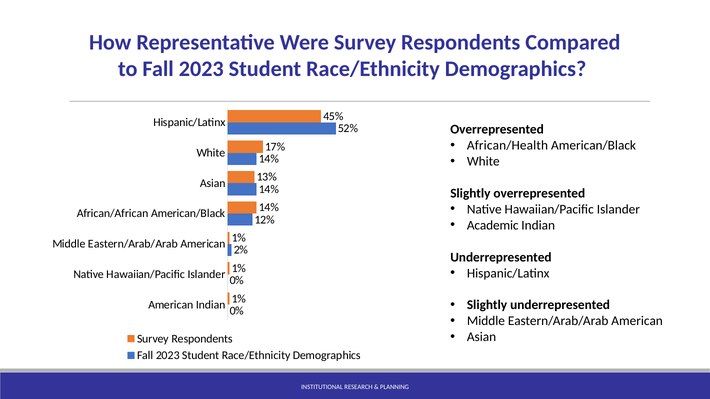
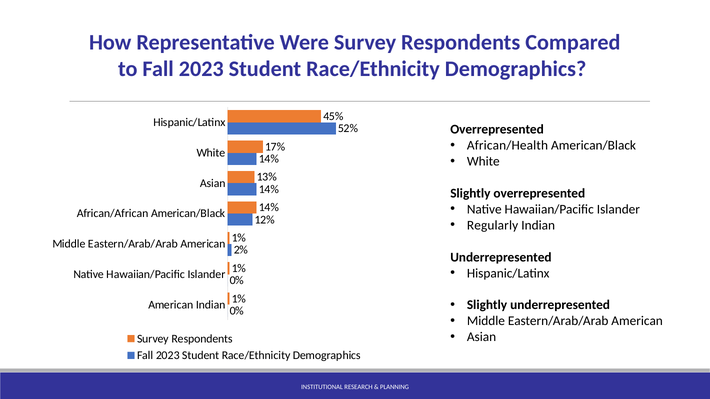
Academic: Academic -> Regularly
